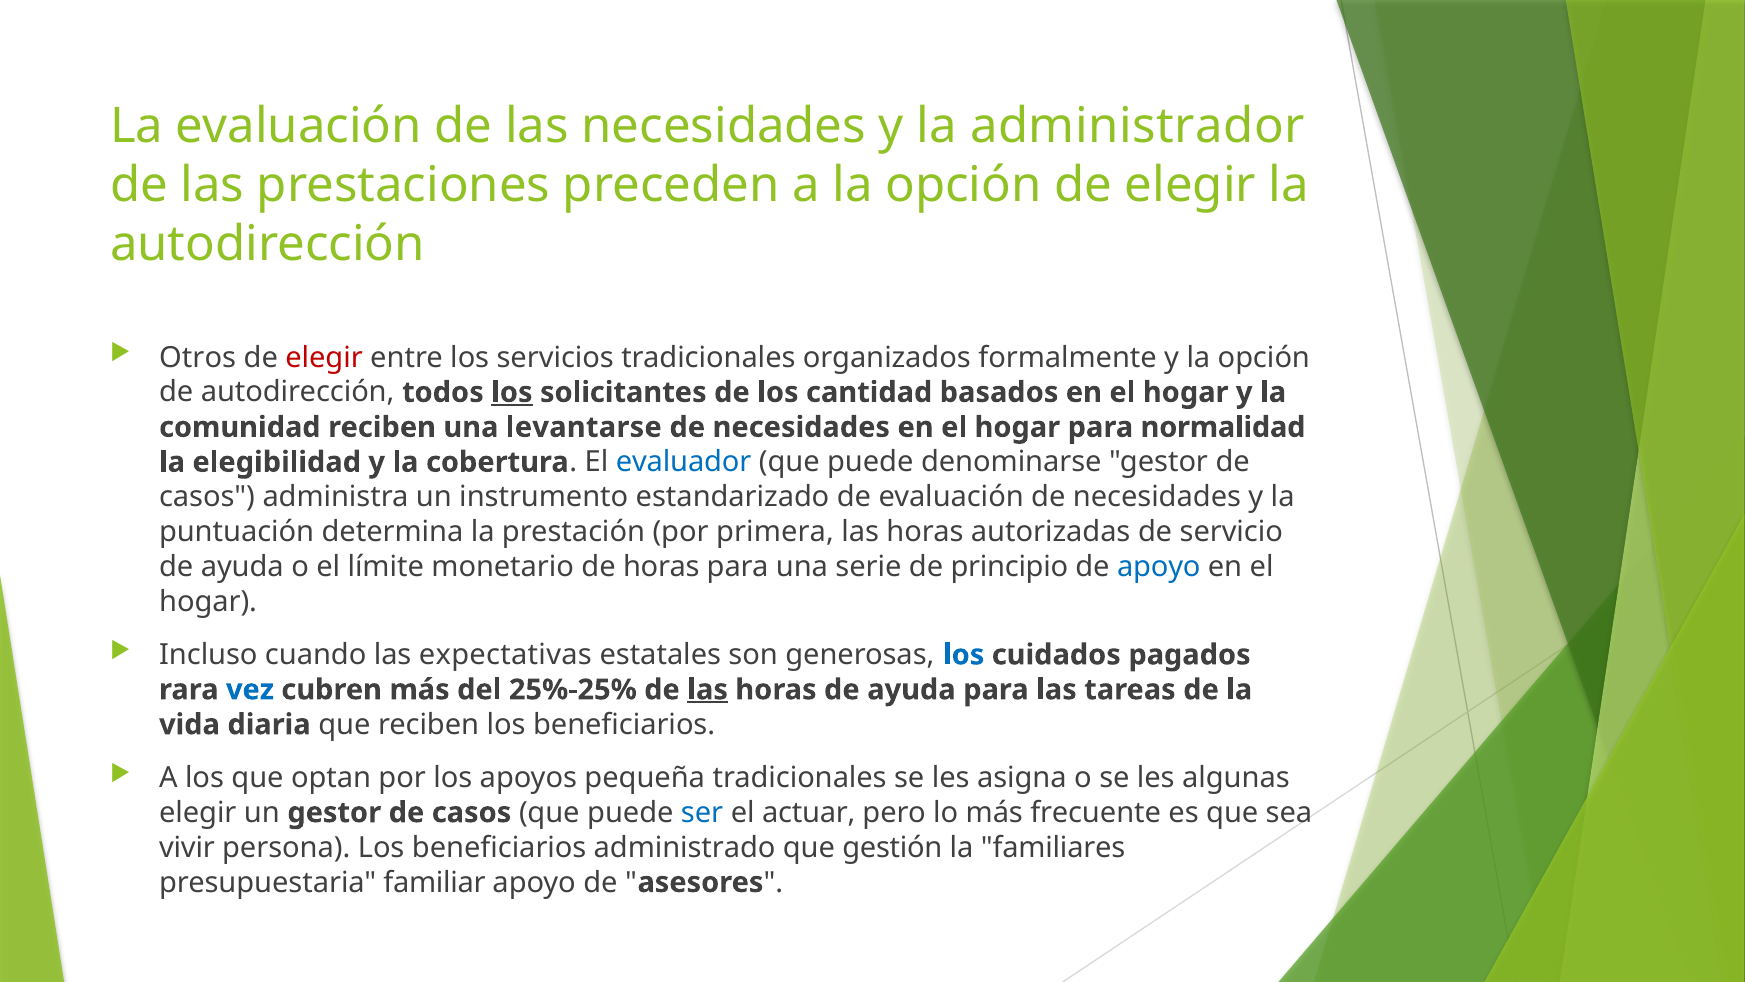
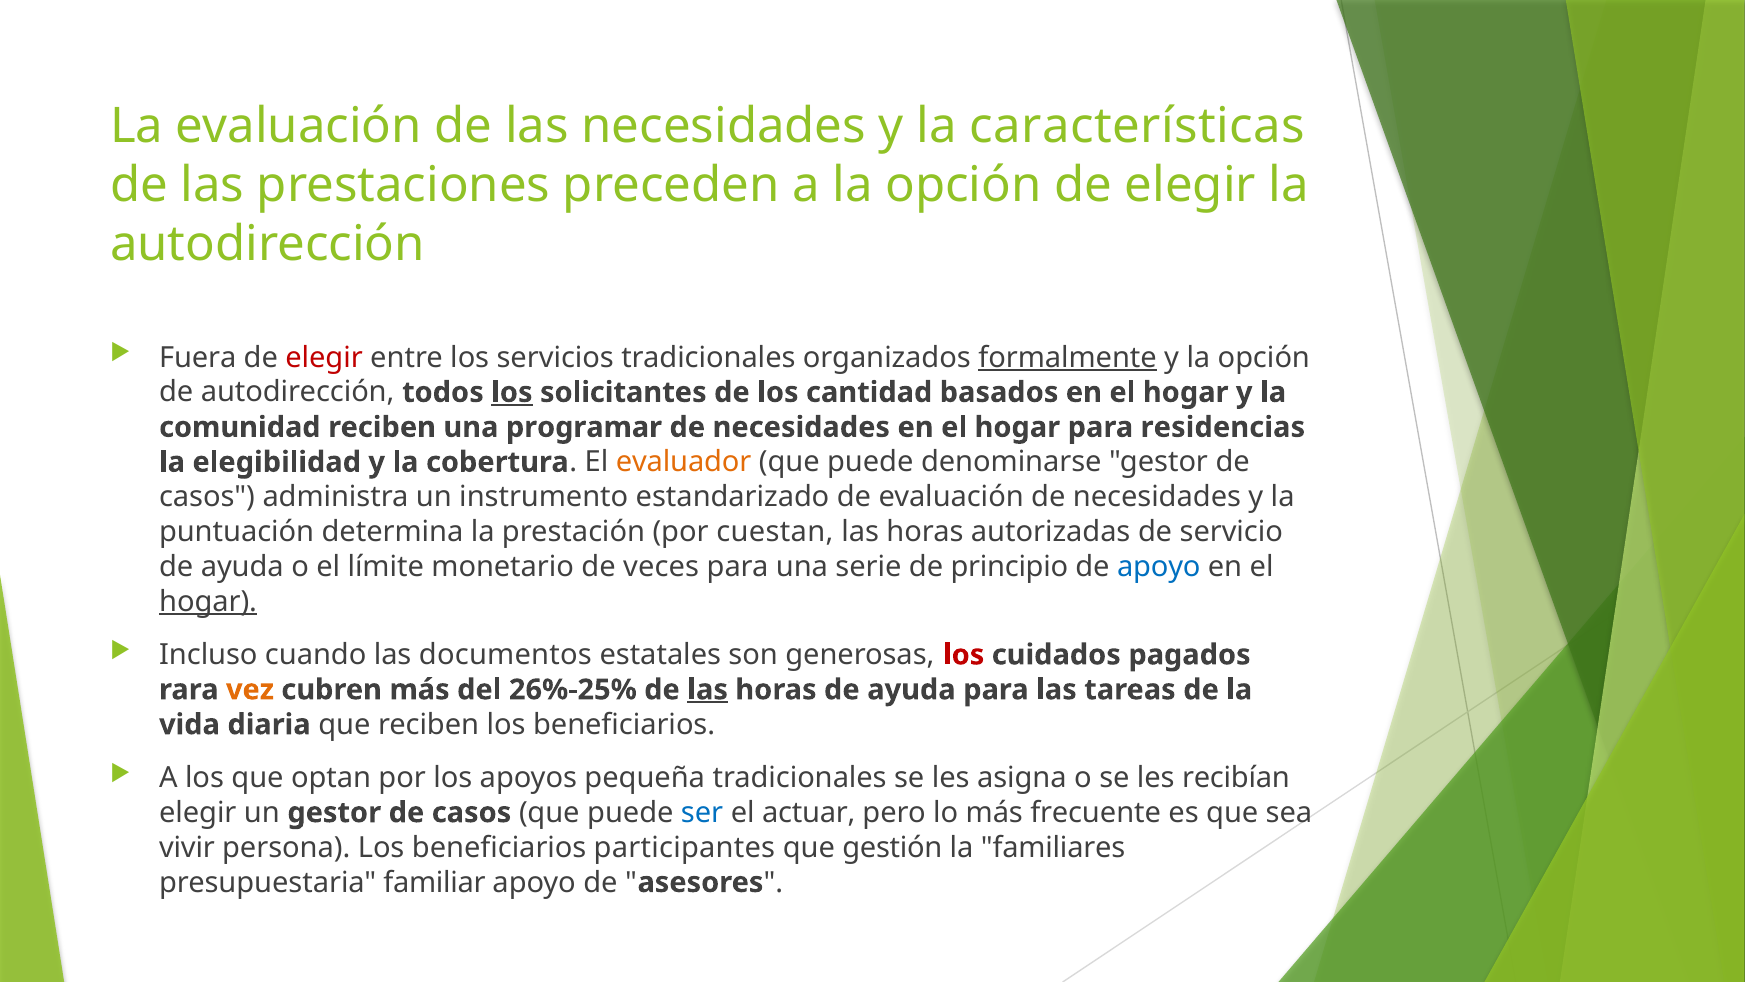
administrador: administrador -> características
Otros: Otros -> Fuera
formalmente underline: none -> present
levantarse: levantarse -> programar
normalidad: normalidad -> residencias
evaluador colour: blue -> orange
primera: primera -> cuestan
de horas: horas -> veces
hogar at (208, 601) underline: none -> present
expectativas: expectativas -> documentos
los at (964, 655) colour: blue -> red
vez colour: blue -> orange
25%-25%: 25%-25% -> 26%-25%
algunas: algunas -> recibían
administrado: administrado -> participantes
